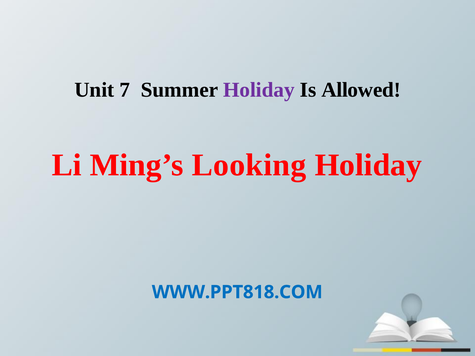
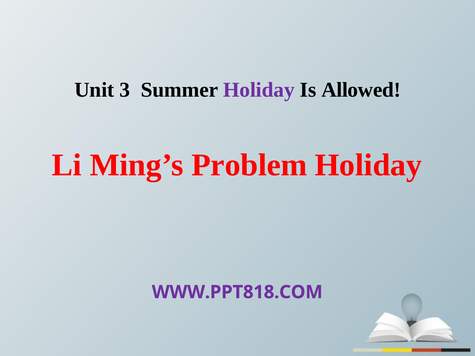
7: 7 -> 3
Looking: Looking -> Problem
WWW.PPT818.COM colour: blue -> purple
